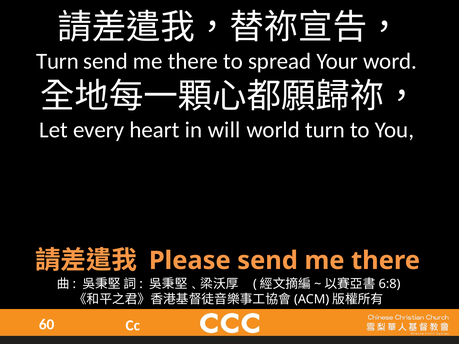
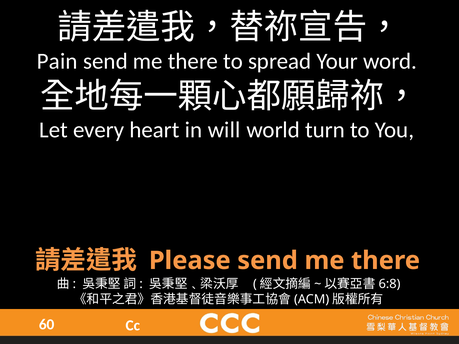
Turn at (57, 61): Turn -> Pain
